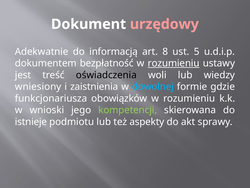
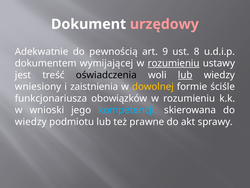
informacją: informacją -> pewnością
8: 8 -> 9
5: 5 -> 8
bezpłatność: bezpłatność -> wymijającej
lub at (185, 75) underline: none -> present
dowolnej colour: light blue -> yellow
gdzie: gdzie -> ściśle
kompetencji colour: light green -> light blue
istnieje at (31, 122): istnieje -> wiedzy
aspekty: aspekty -> prawne
